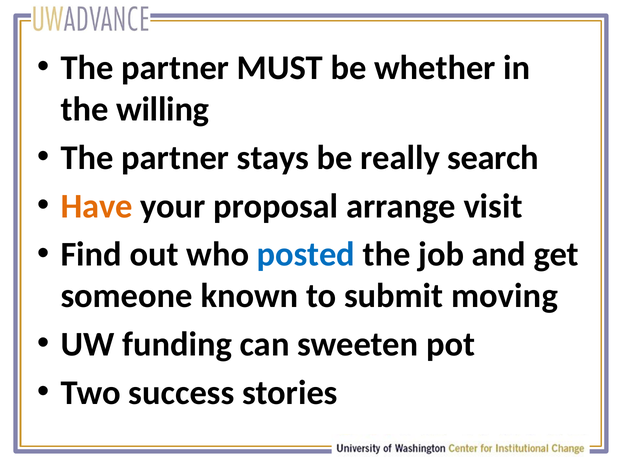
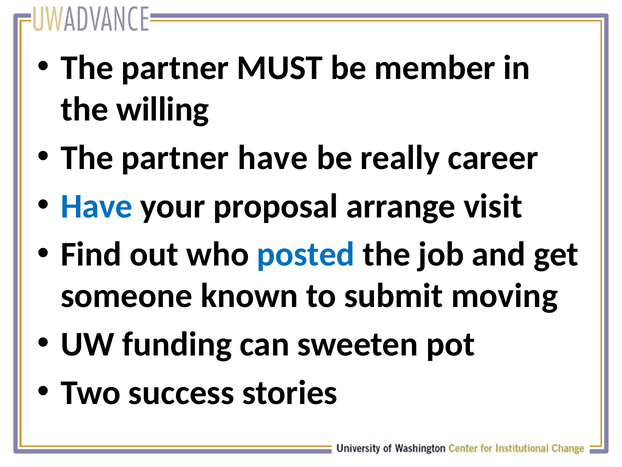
whether: whether -> member
partner stays: stays -> have
search: search -> career
Have at (97, 206) colour: orange -> blue
